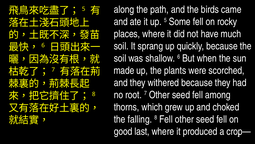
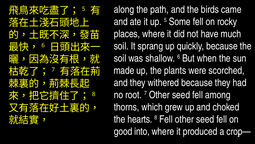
falling: falling -> hearts
last: last -> into
